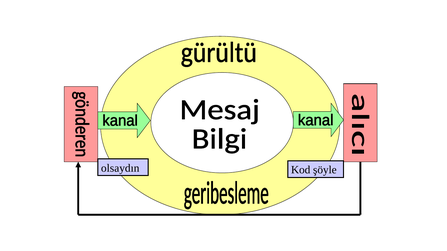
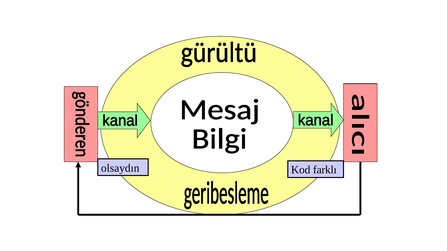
şöyle: şöyle -> farklı
